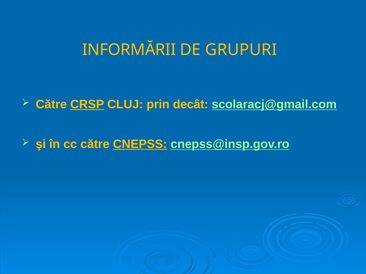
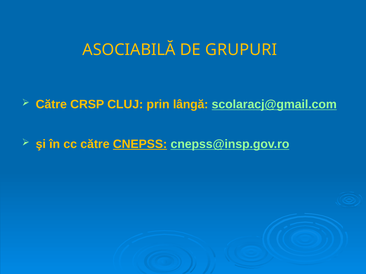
INFORMĂRII: INFORMĂRII -> ASOCIABILĂ
CRSP underline: present -> none
decât: decât -> lângă
